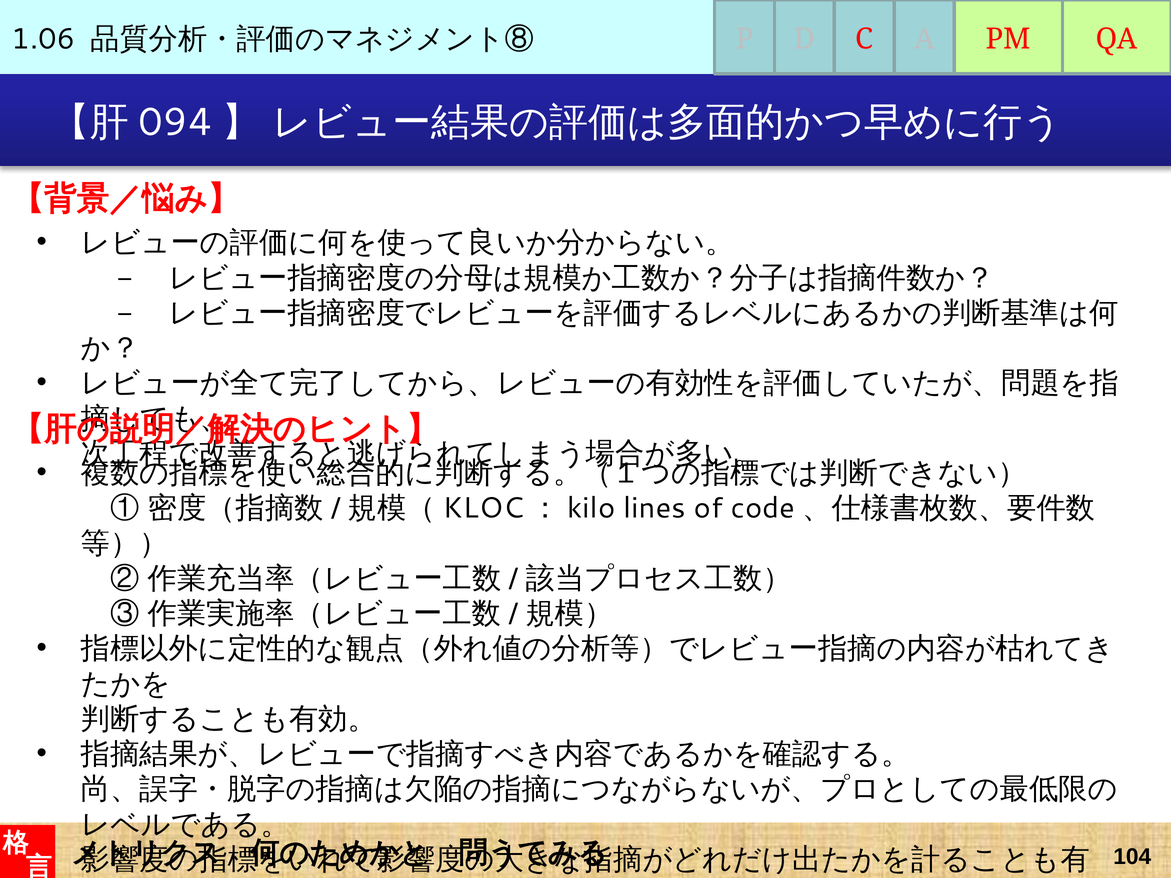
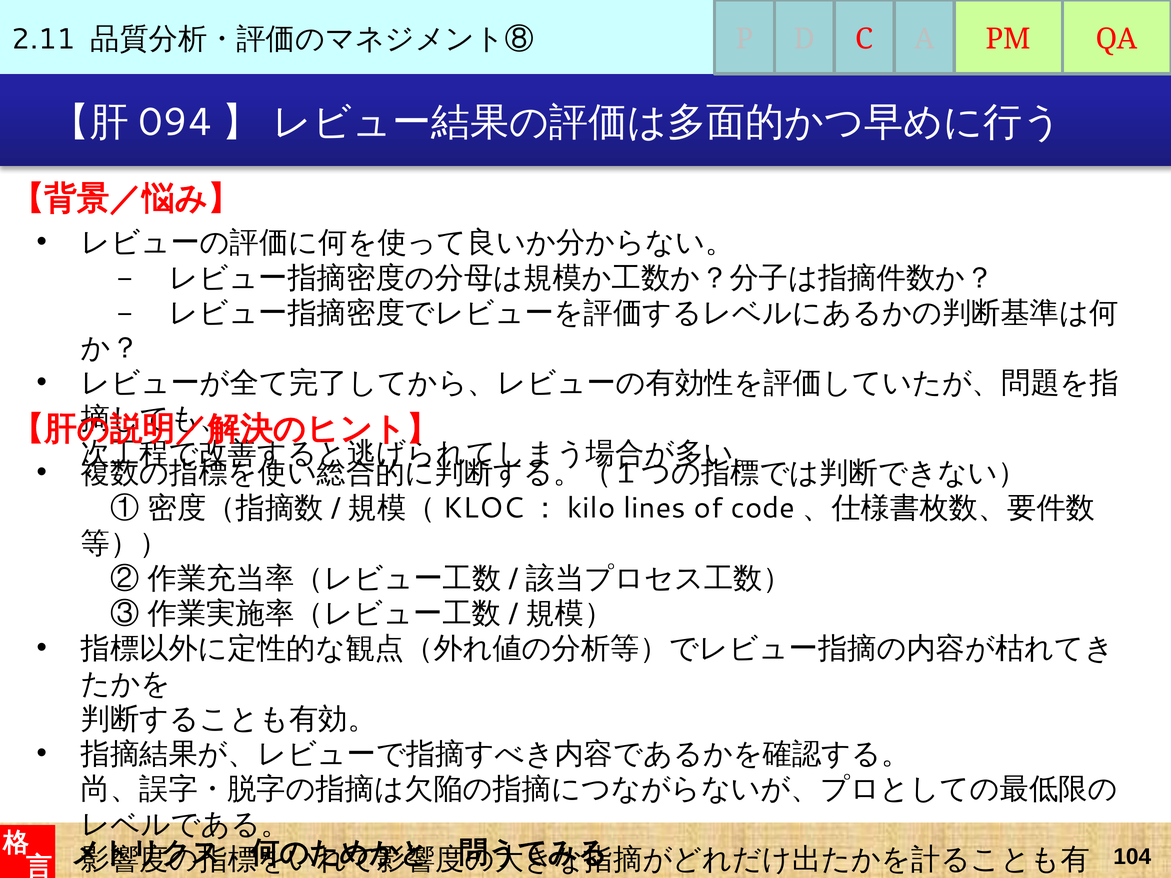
1.06: 1.06 -> 2.11
